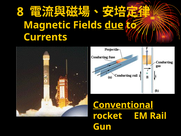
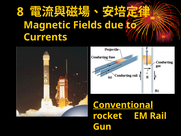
due underline: present -> none
